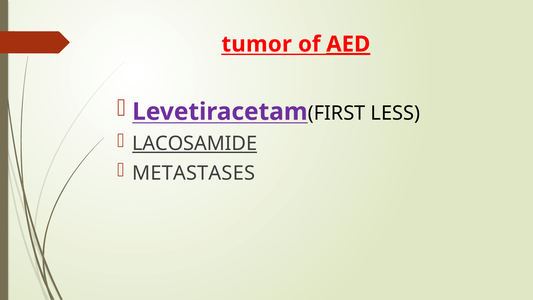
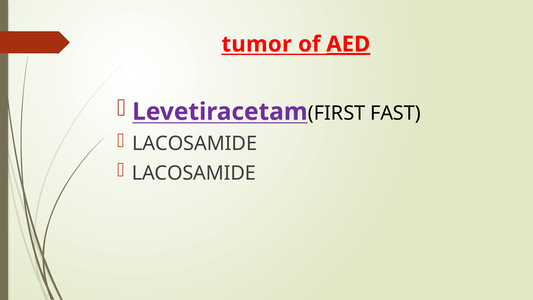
LESS: LESS -> FAST
LACOSAMIDE at (195, 144) underline: present -> none
METASTASES at (194, 173): METASTASES -> LACOSAMIDE
